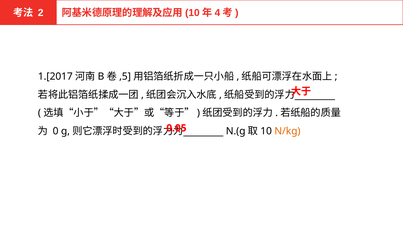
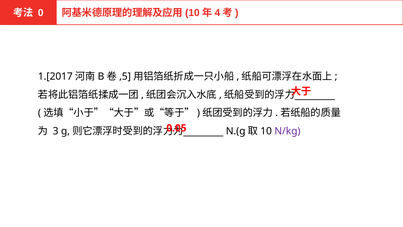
2: 2 -> 0
0: 0 -> 3
N/kg colour: orange -> purple
